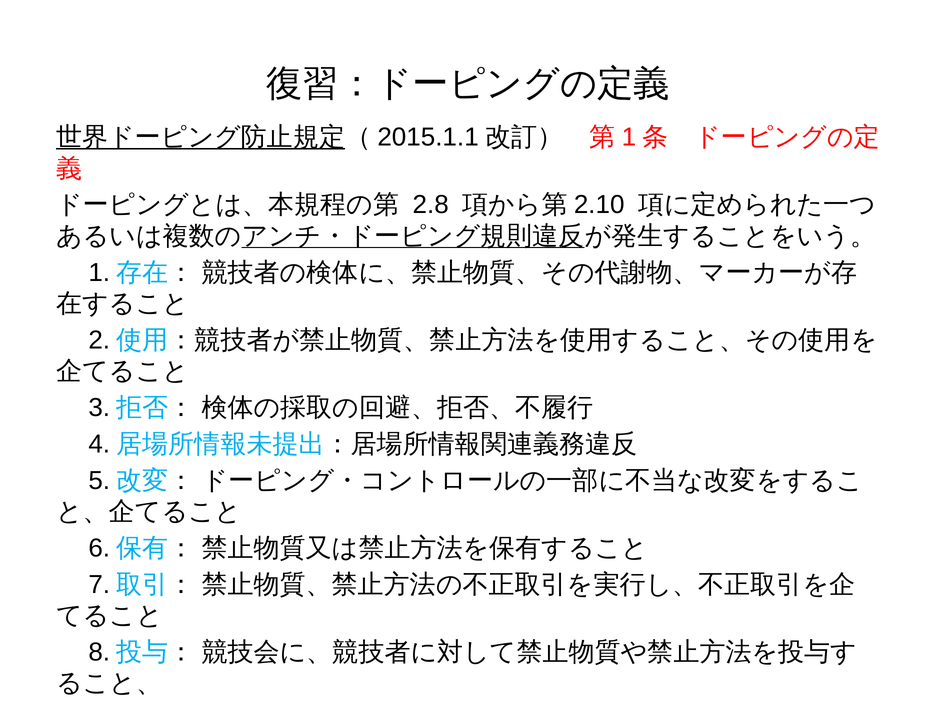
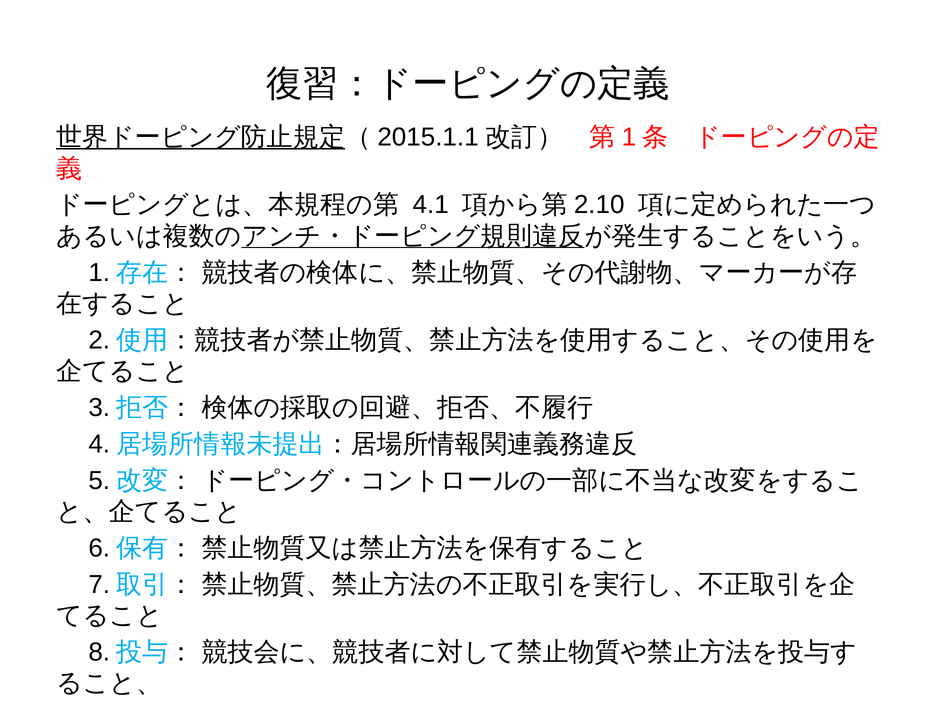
2.8: 2.8 -> 4.1
